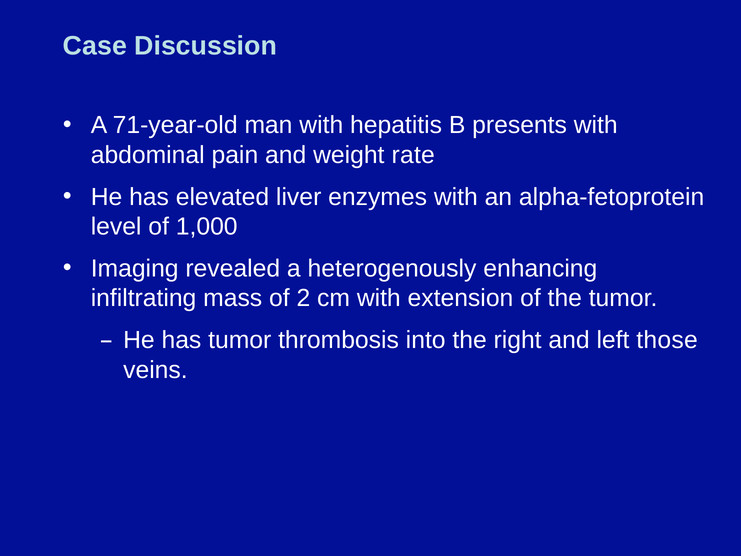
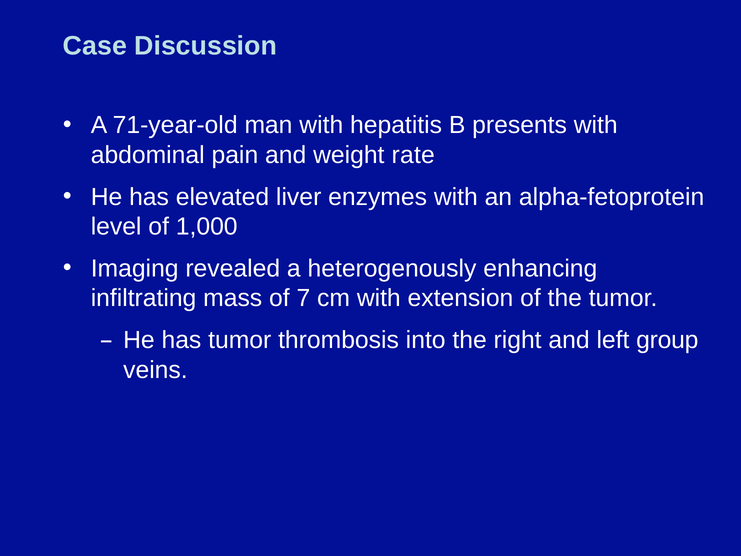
2: 2 -> 7
those: those -> group
